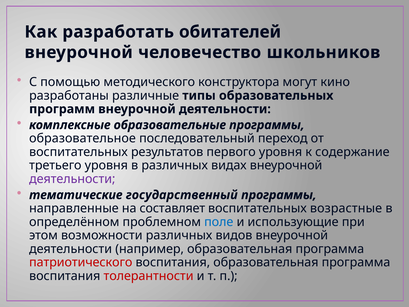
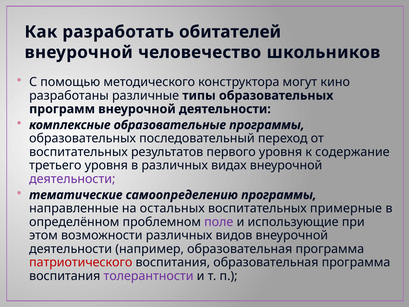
образовательное at (82, 138): образовательное -> образовательных
государственный: государственный -> самоопределению
составляет: составляет -> остальных
возрастные: возрастные -> примерные
поле colour: blue -> purple
толерантности colour: red -> purple
